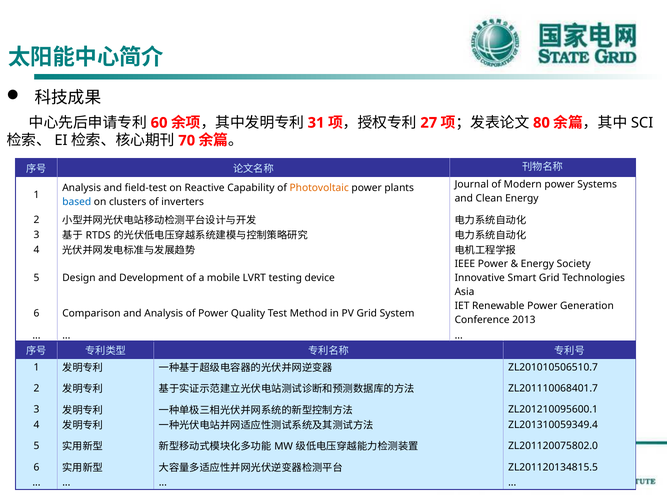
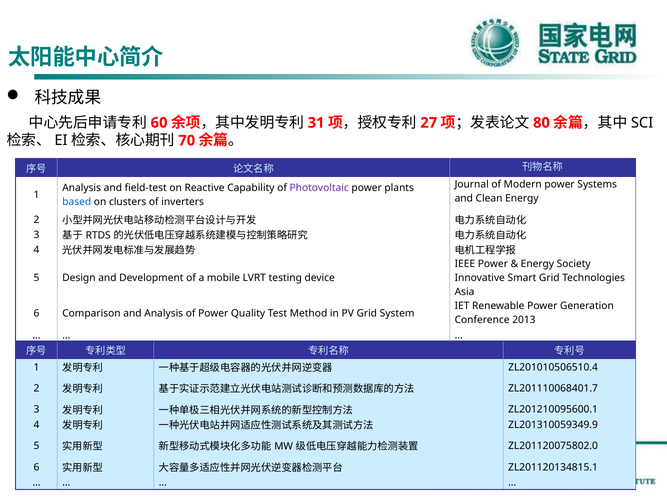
Photovoltaic colour: orange -> purple
ZL201010506510.7: ZL201010506510.7 -> ZL201010506510.4
ZL201310059349.4: ZL201310059349.4 -> ZL201310059349.9
ZL201120134815.5: ZL201120134815.5 -> ZL201120134815.1
